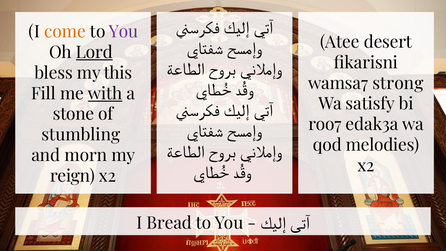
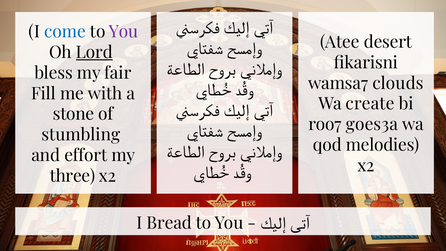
come colour: orange -> blue
this: this -> fair
strong: strong -> clouds
with underline: present -> none
satisfy: satisfy -> create
edak3a: edak3a -> goes3a
morn: morn -> effort
reign: reign -> three
